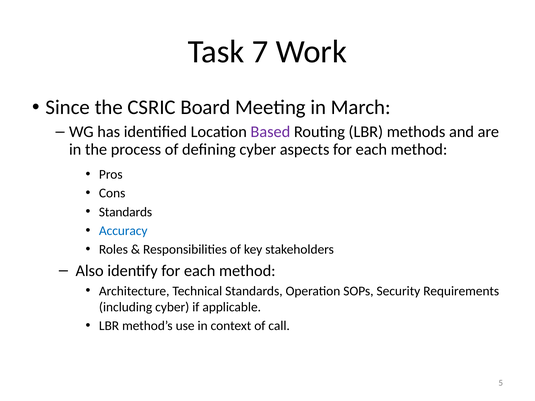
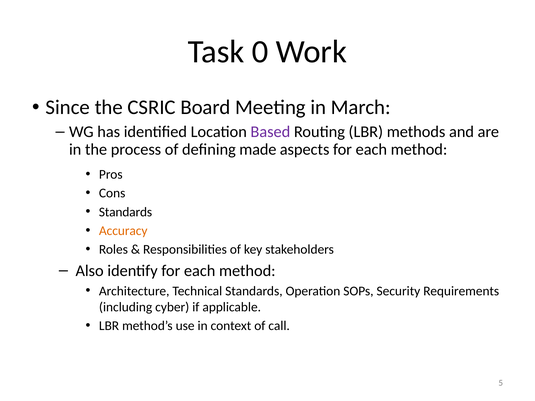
7: 7 -> 0
defining cyber: cyber -> made
Accuracy colour: blue -> orange
